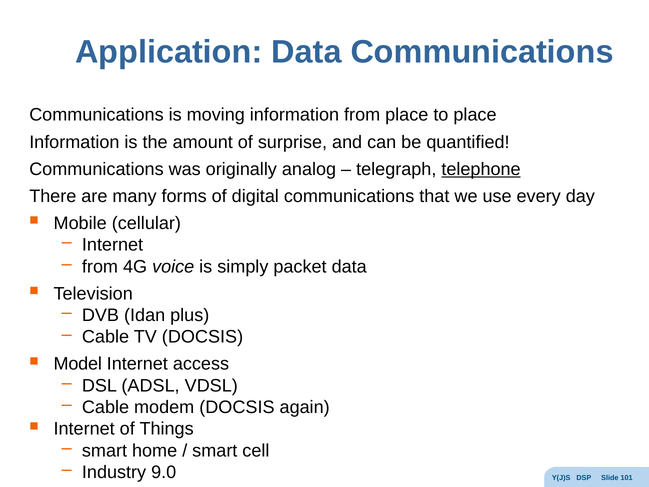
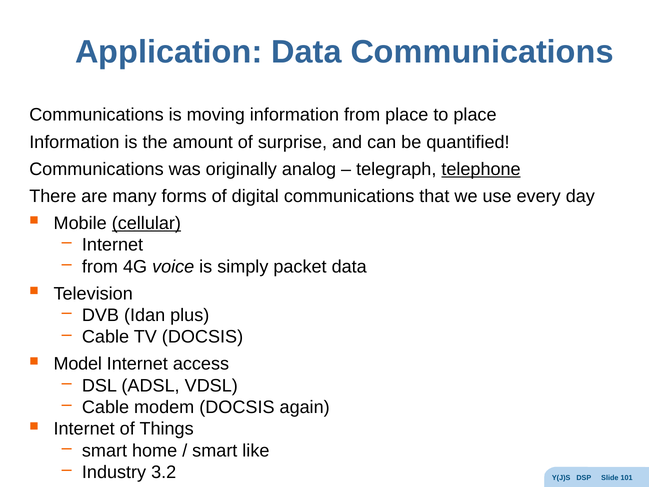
cellular underline: none -> present
cell: cell -> like
9.0: 9.0 -> 3.2
